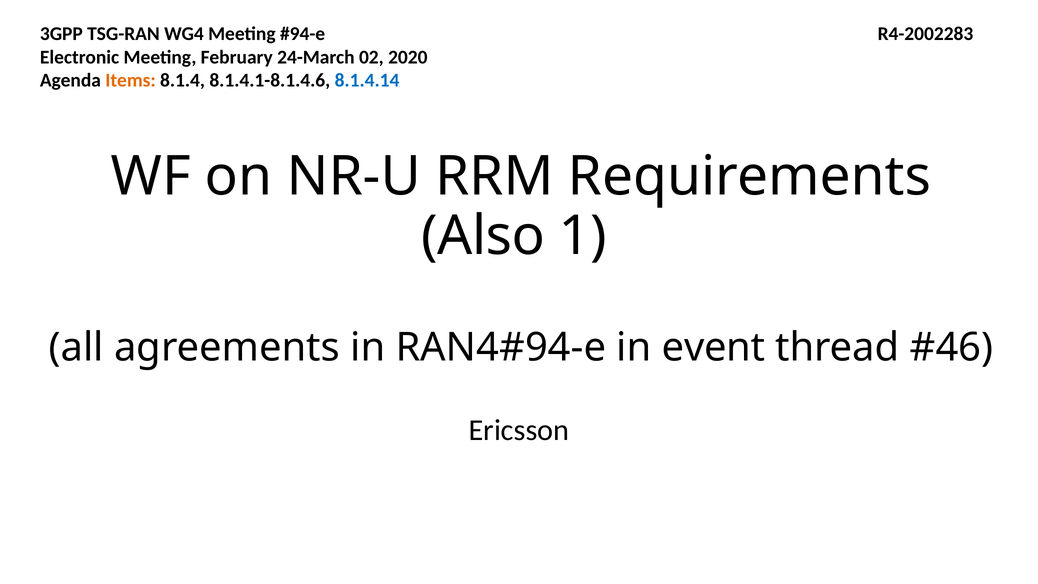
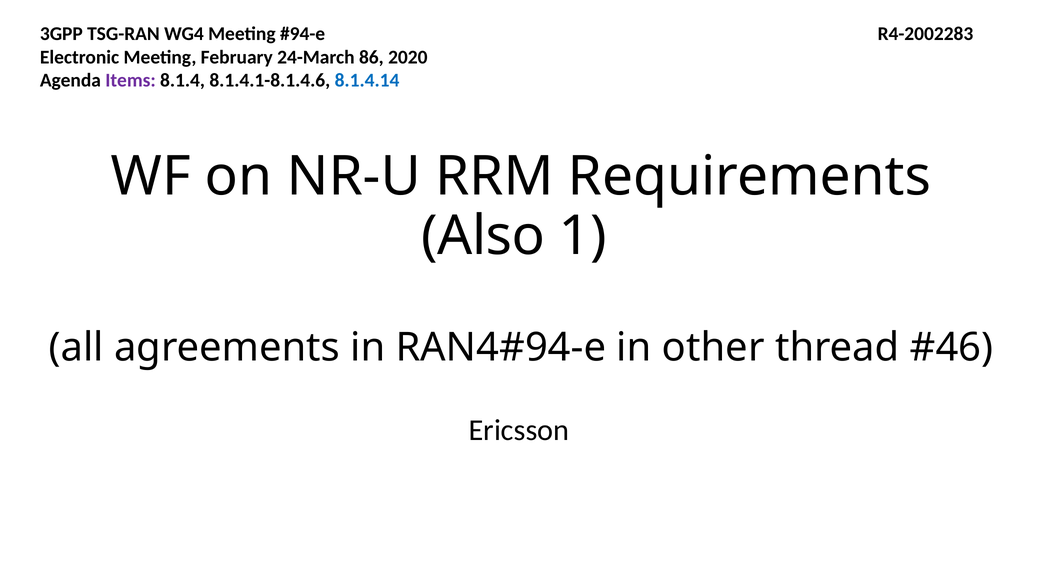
02: 02 -> 86
Items colour: orange -> purple
event: event -> other
